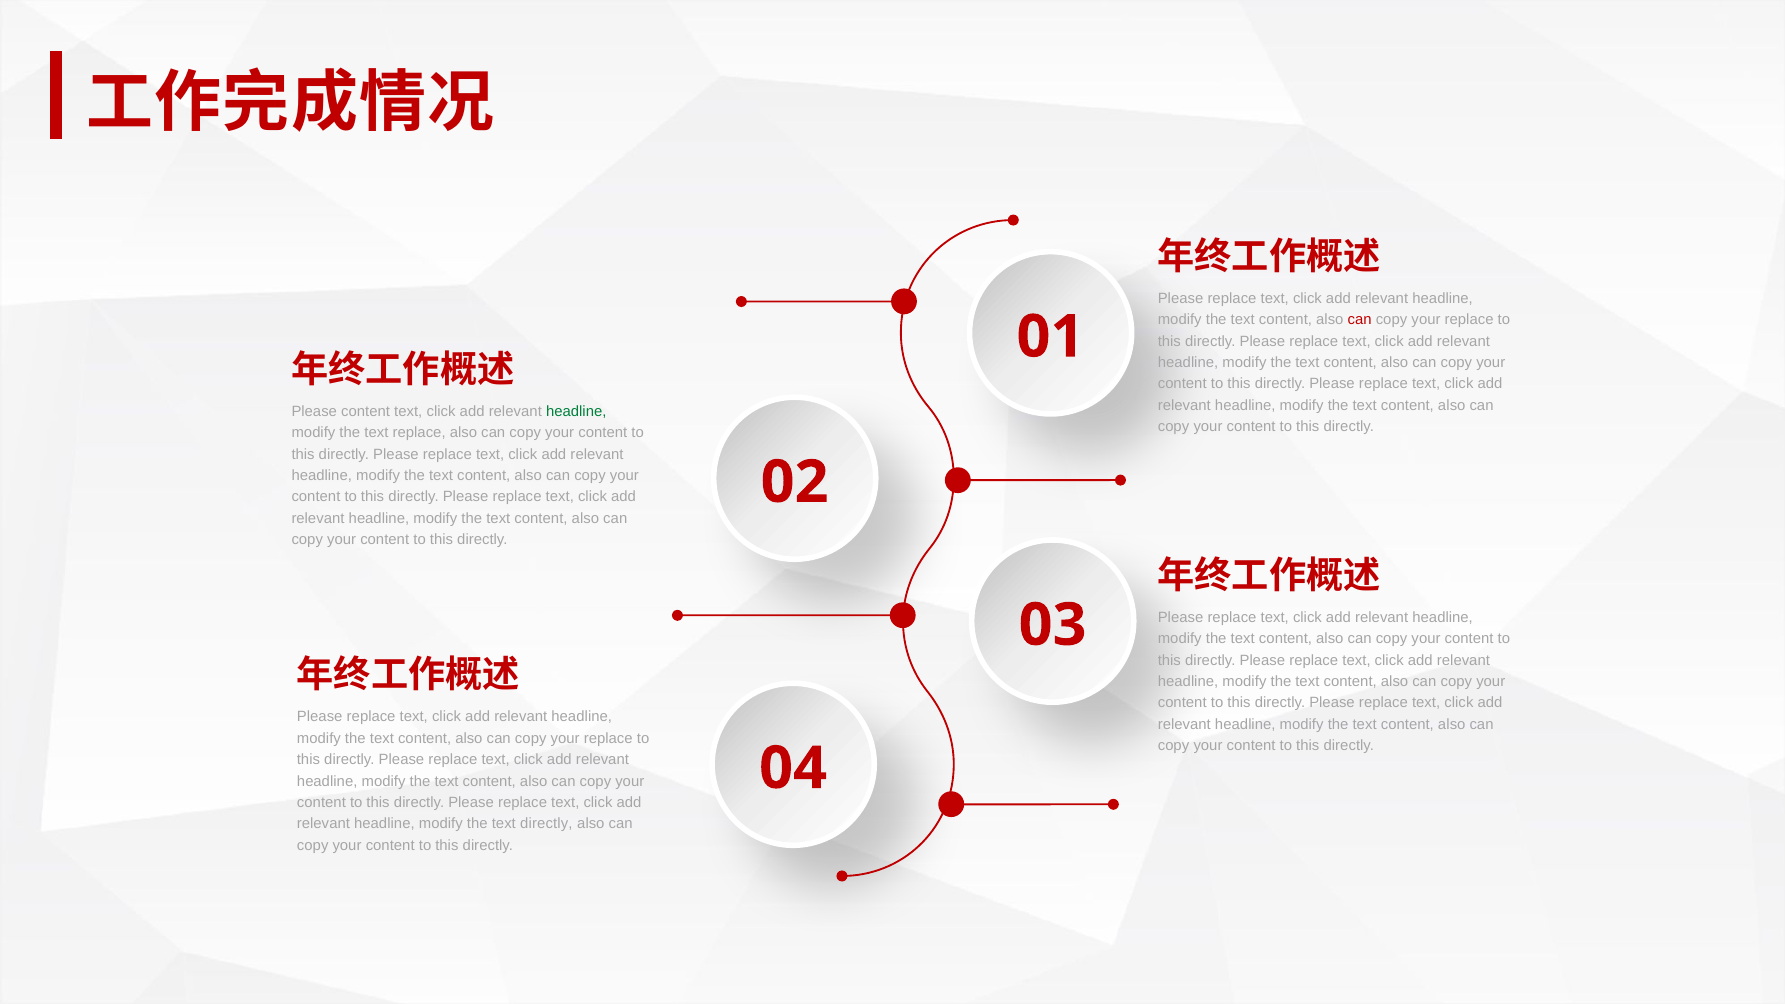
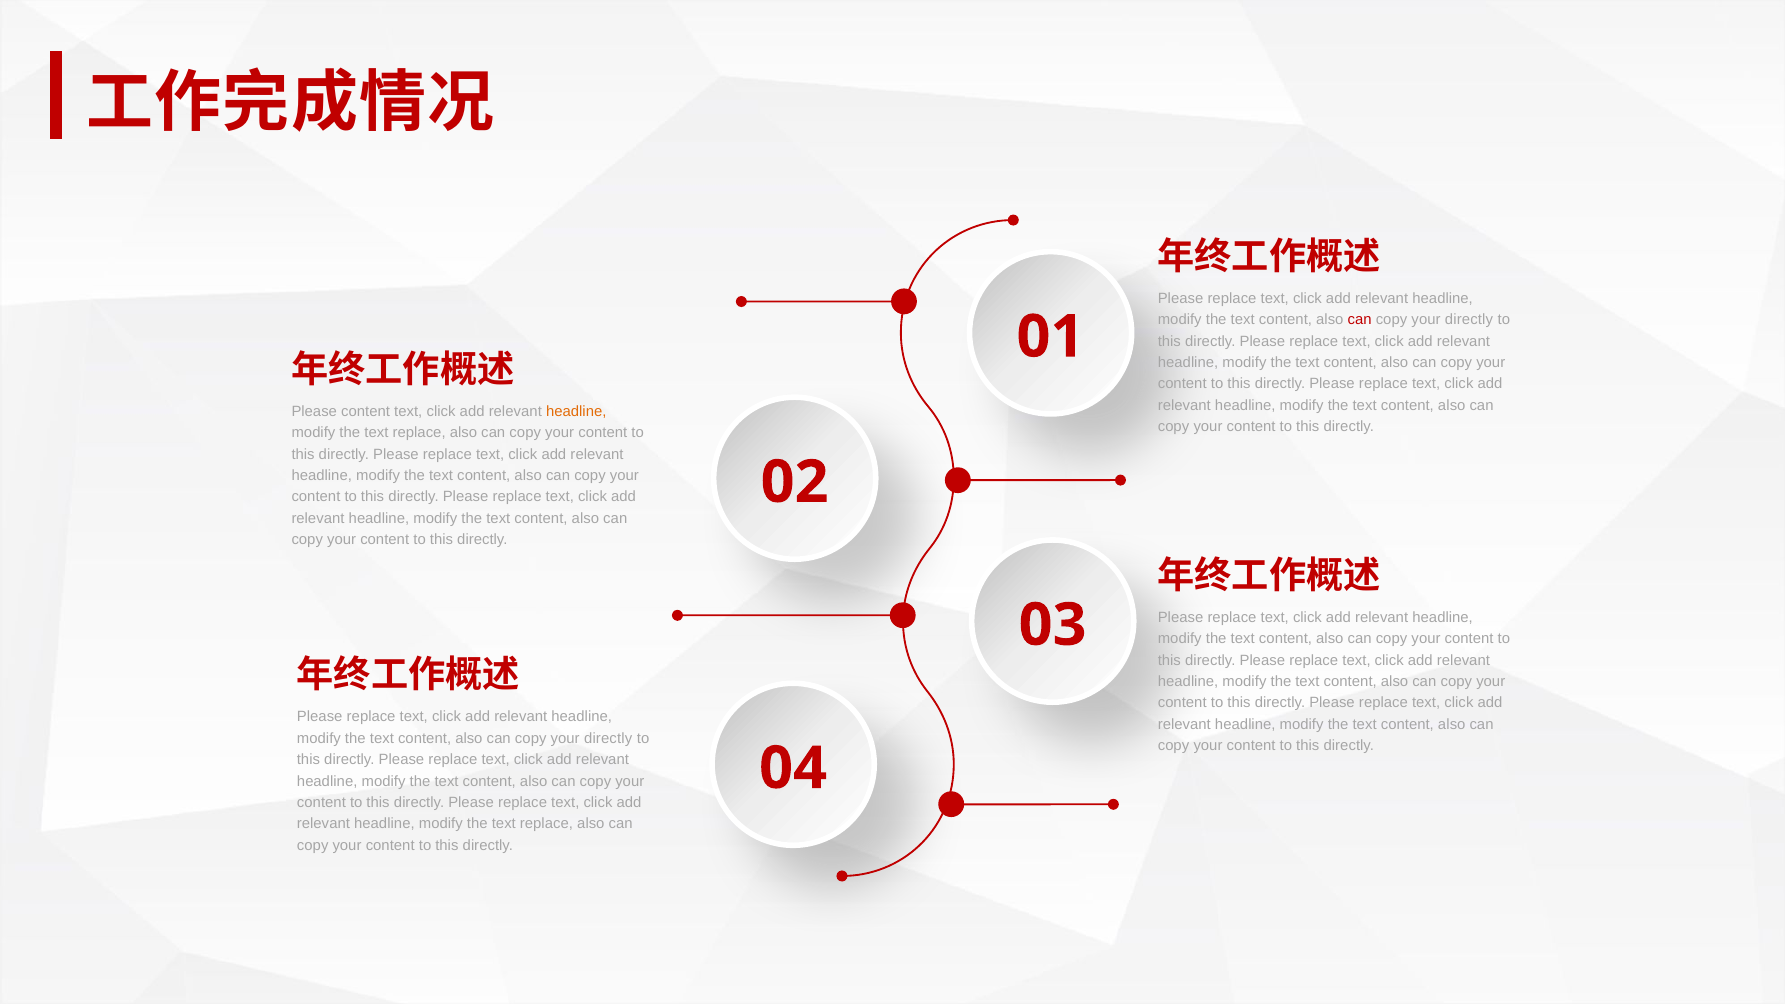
replace at (1469, 320): replace -> directly
headline at (576, 412) colour: green -> orange
replace at (608, 738): replace -> directly
directly at (546, 824): directly -> replace
